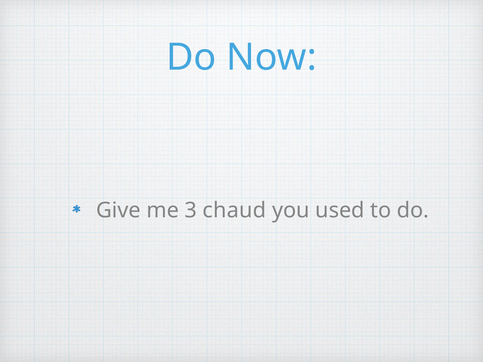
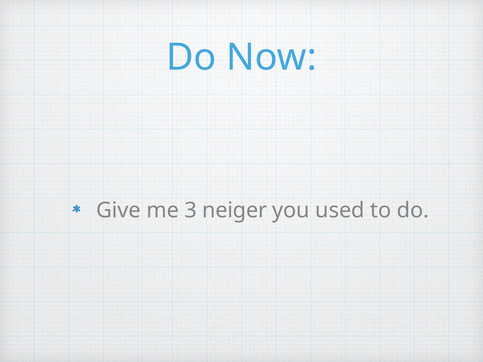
chaud: chaud -> neiger
